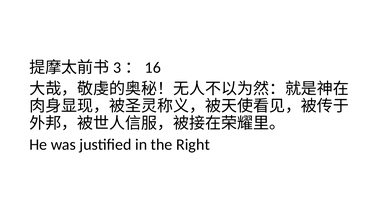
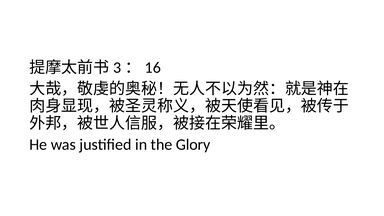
Right: Right -> Glory
